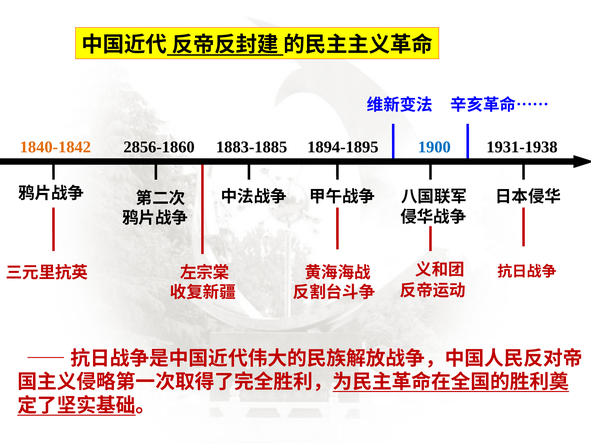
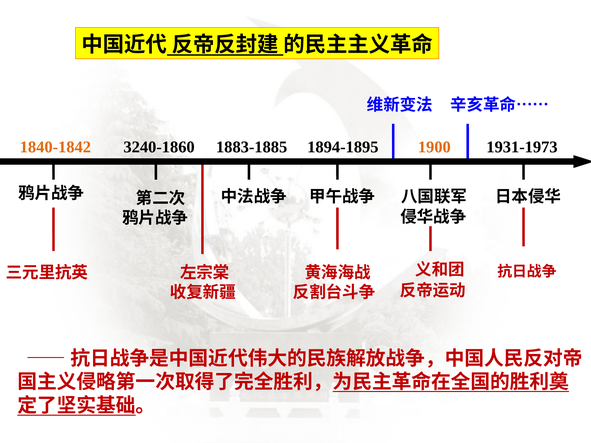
2856-1860: 2856-1860 -> 3240-1860
1900 colour: blue -> orange
1931-1938: 1931-1938 -> 1931-1973
